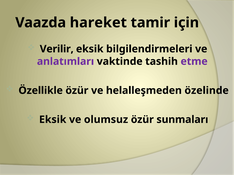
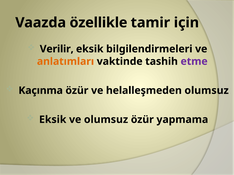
hareket: hareket -> özellikle
anlatımları colour: purple -> orange
Özellikle: Özellikle -> Kaçınma
helalleşmeden özelinde: özelinde -> olumsuz
sunmaları: sunmaları -> yapmama
